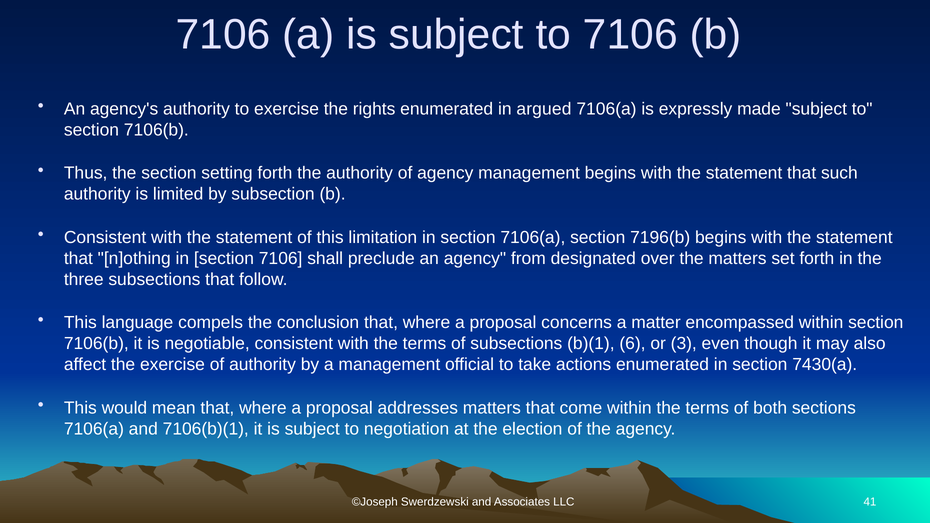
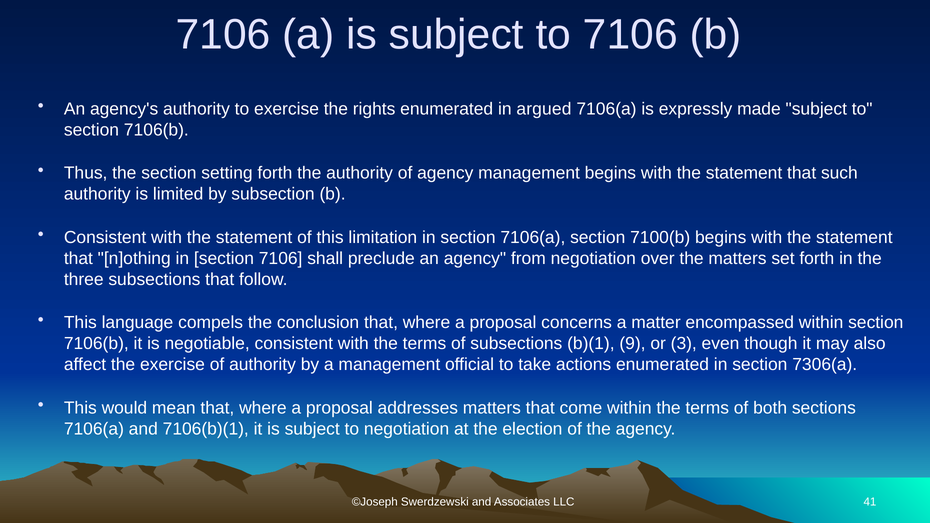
7196(b: 7196(b -> 7100(b
from designated: designated -> negotiation
6: 6 -> 9
7430(a: 7430(a -> 7306(a
